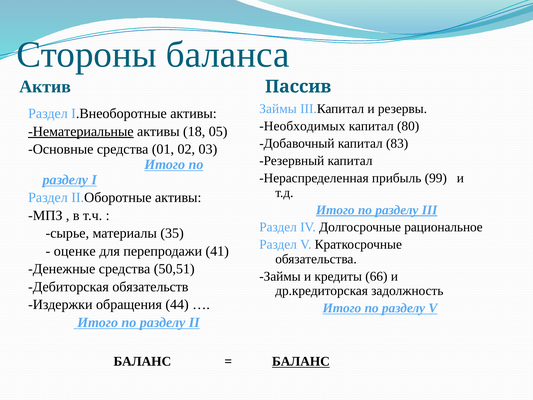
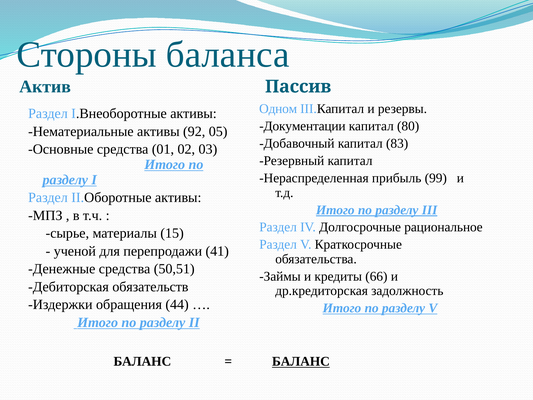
Займы at (278, 109): Займы -> Одном
Необходимых: Необходимых -> Документации
Нематериальные underline: present -> none
18: 18 -> 92
35: 35 -> 15
оценке: оценке -> ученой
